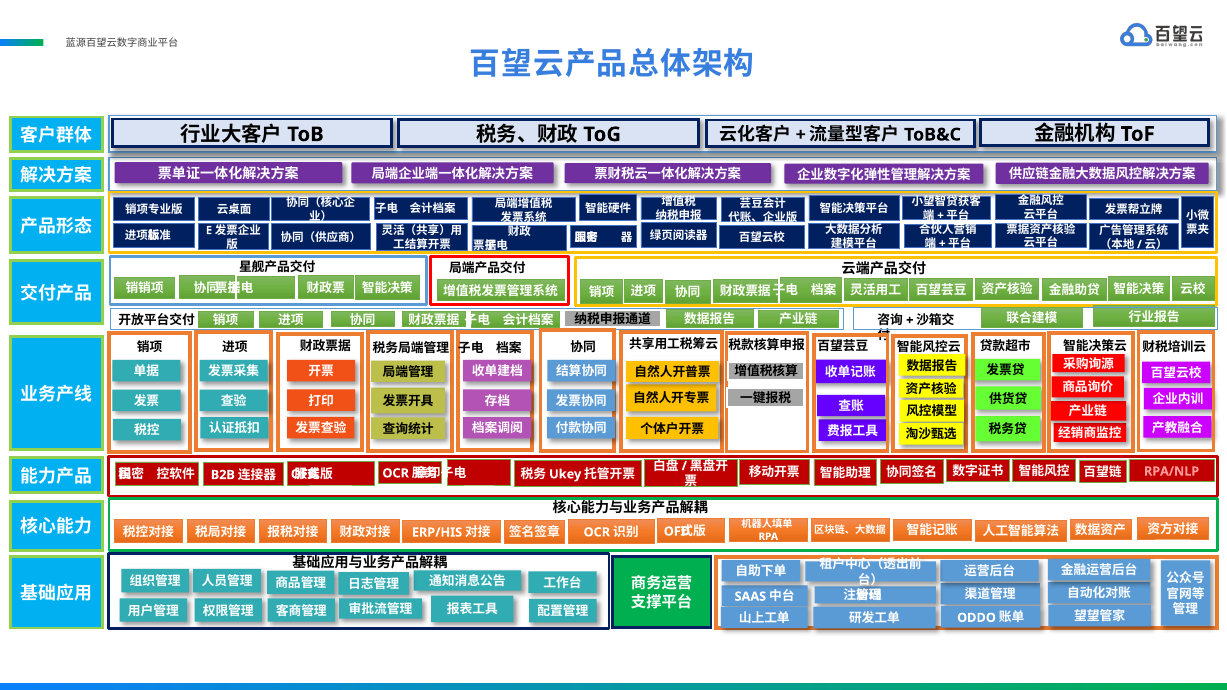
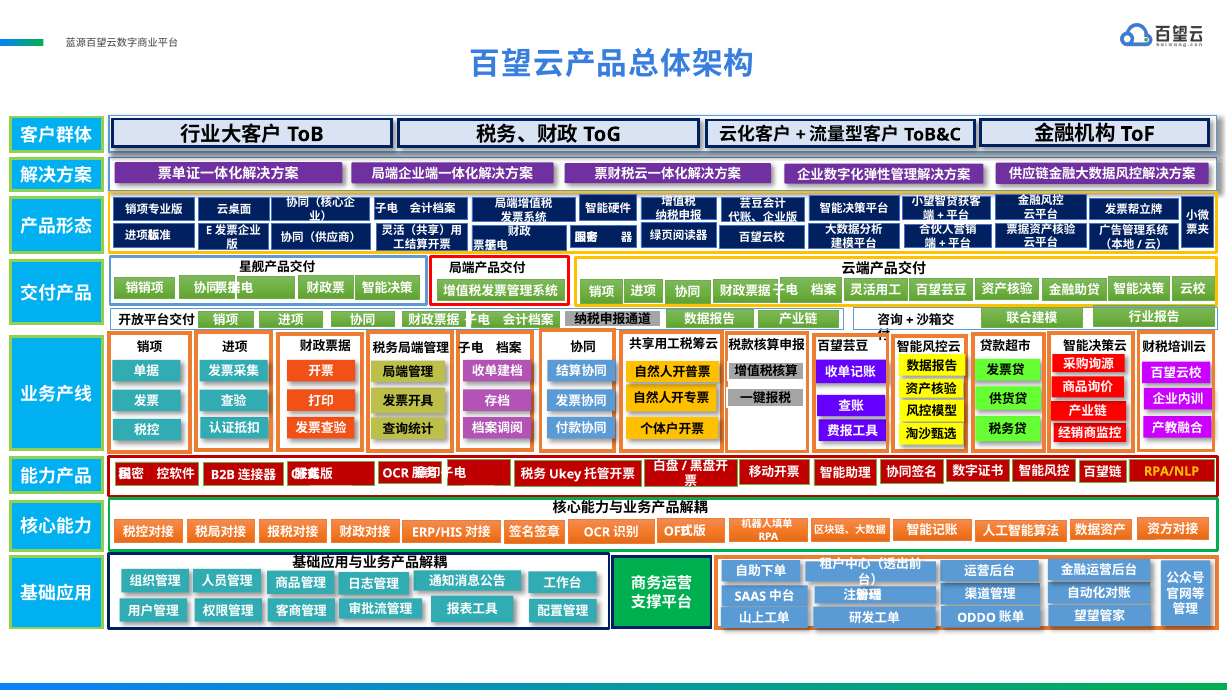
RPA/NLP colour: pink -> yellow
